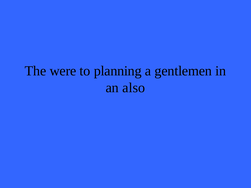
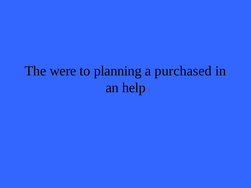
gentlemen: gentlemen -> purchased
also: also -> help
